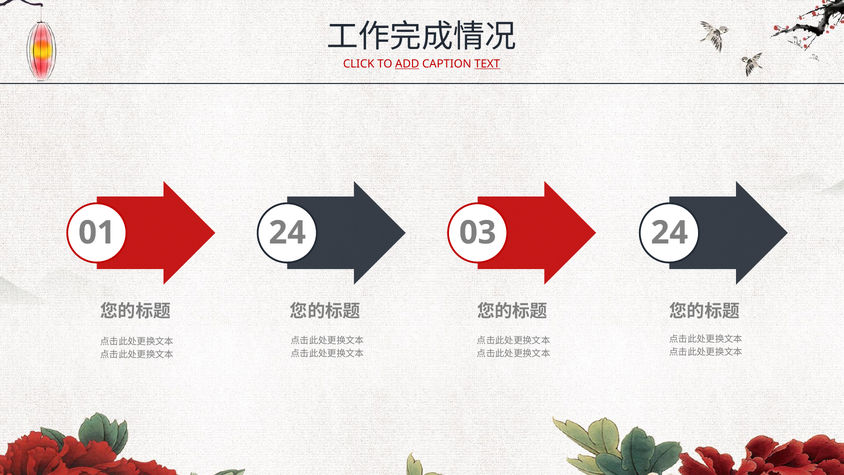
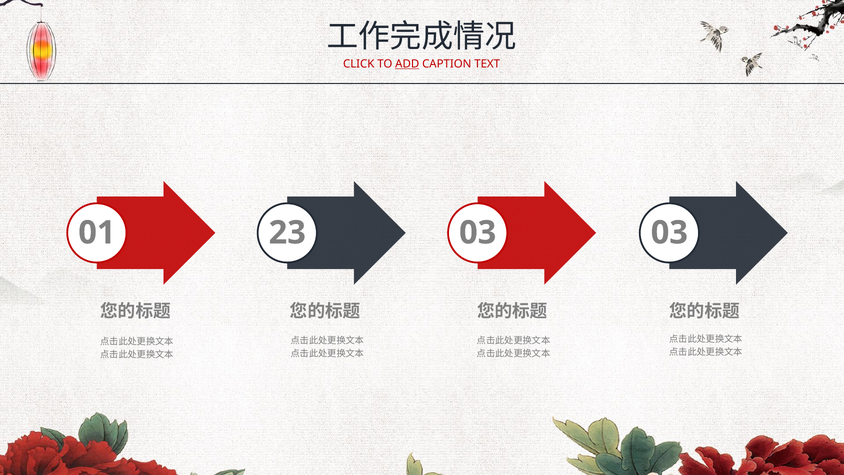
TEXT underline: present -> none
01 24: 24 -> 23
03 24: 24 -> 03
